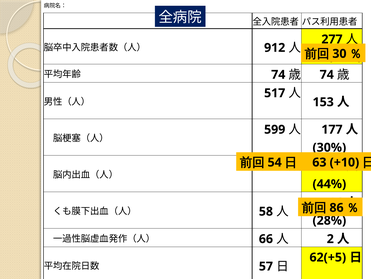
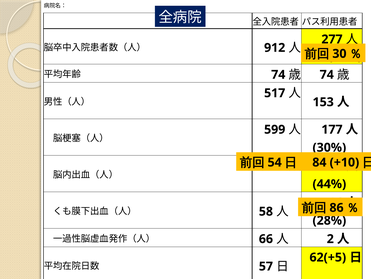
63: 63 -> 84
